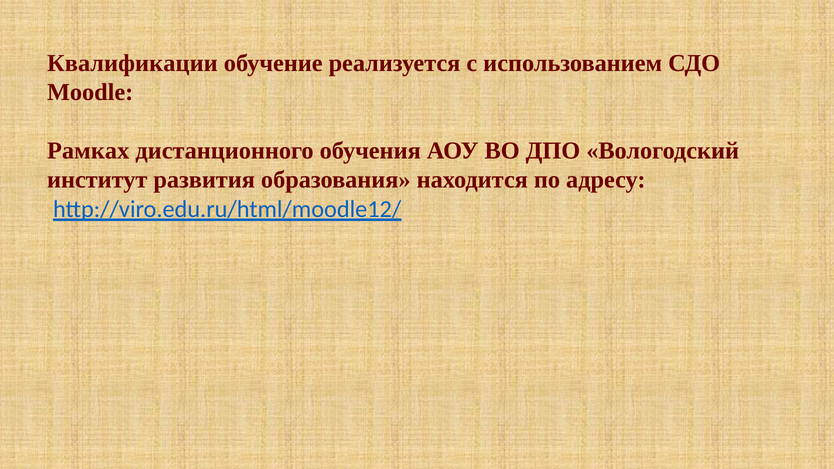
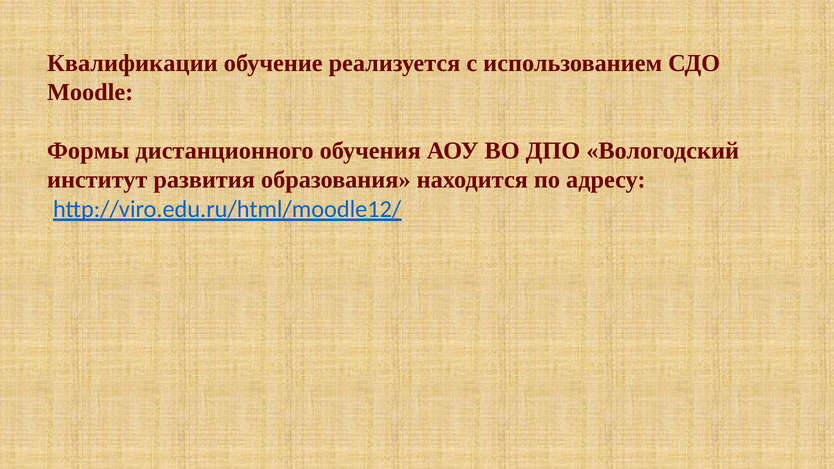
Рамках: Рамках -> Формы
